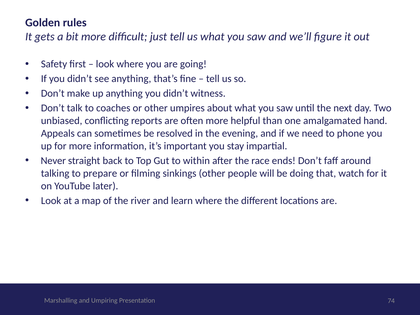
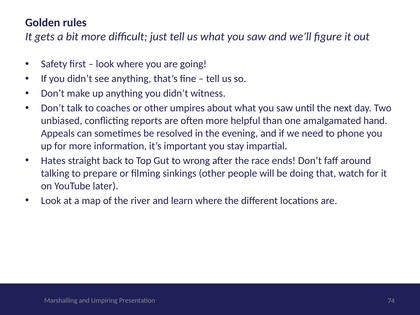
Never: Never -> Hates
within: within -> wrong
